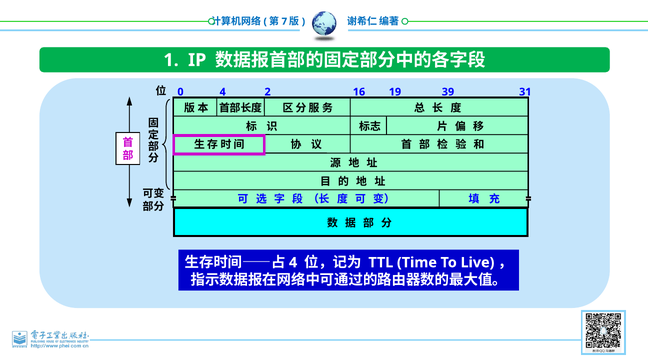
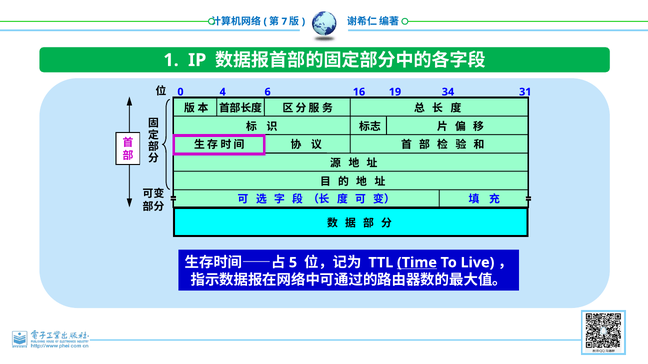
2: 2 -> 6
39: 39 -> 34
4 at (293, 263): 4 -> 5
Time underline: none -> present
